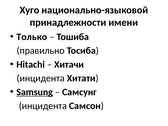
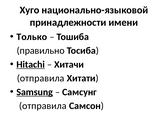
Hitachi underline: none -> present
инцидента at (41, 78): инцидента -> отправила
инцидента at (43, 106): инцидента -> отправила
